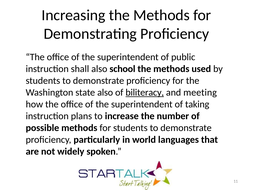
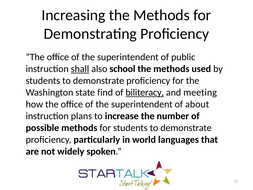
shall underline: none -> present
state also: also -> find
taking: taking -> about
